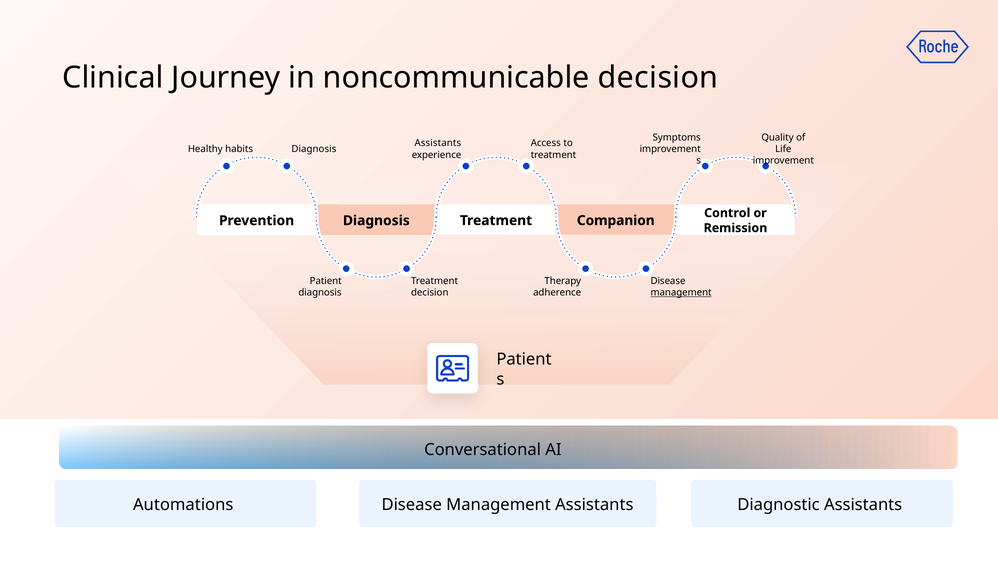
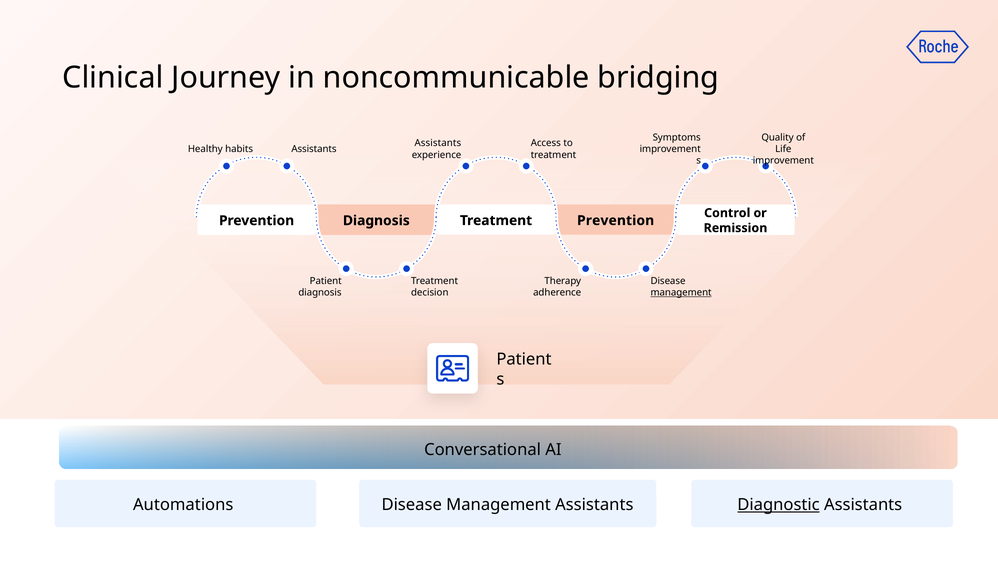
noncommunicable decision: decision -> bridging
Diagnosis at (314, 149): Diagnosis -> Assistants
Treatment Companion: Companion -> Prevention
Diagnostic underline: none -> present
